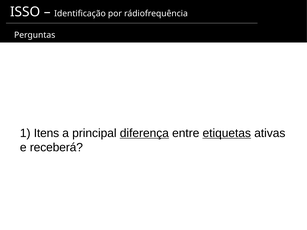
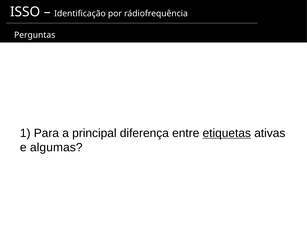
Itens: Itens -> Para
diferença underline: present -> none
receberá: receberá -> algumas
